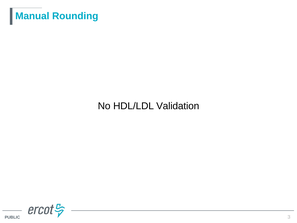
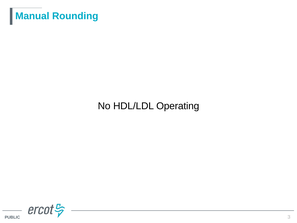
Validation: Validation -> Operating
